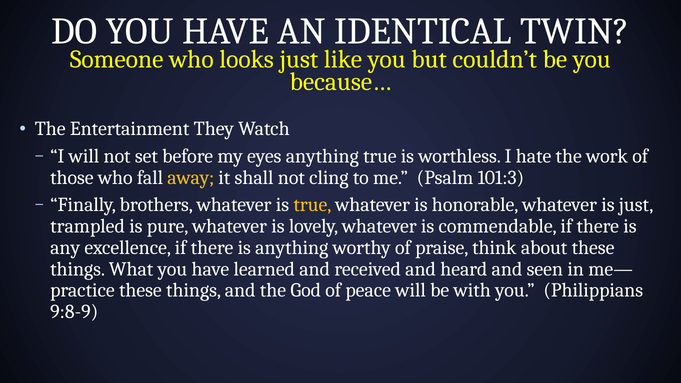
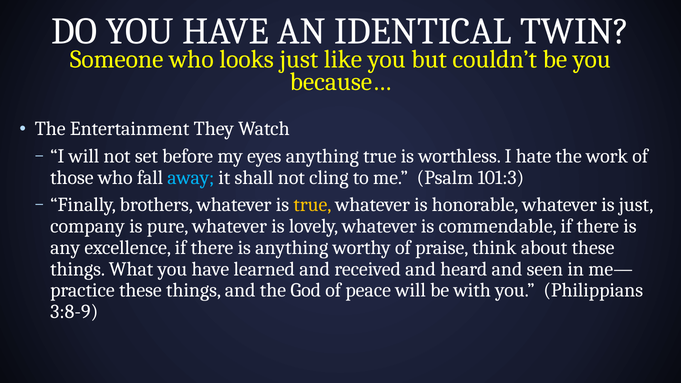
away colour: yellow -> light blue
trampled: trampled -> company
9:8-9: 9:8-9 -> 3:8-9
